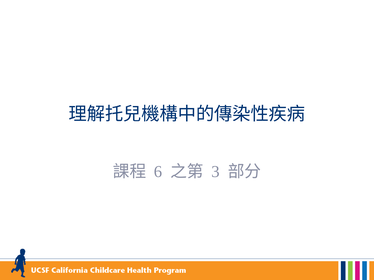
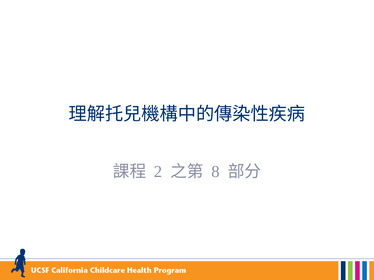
6: 6 -> 2
3: 3 -> 8
